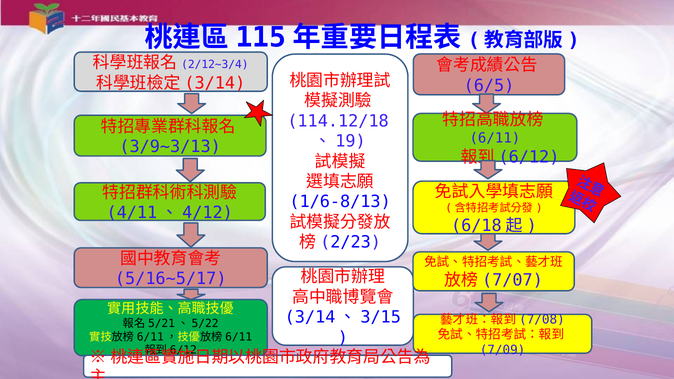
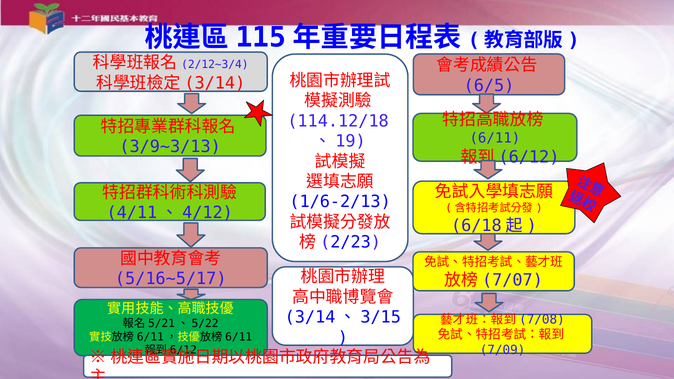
1/6-8/13: 1/6-8/13 -> 1/6-2/13
